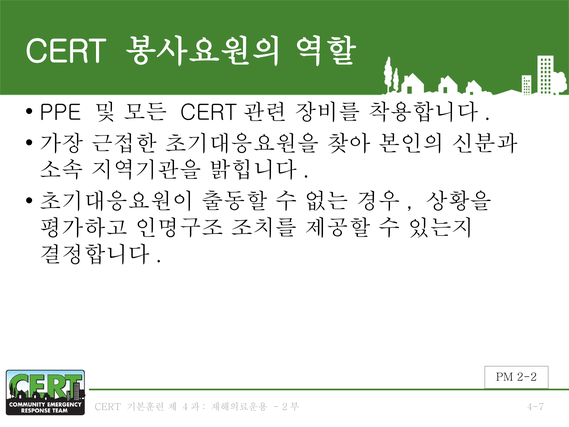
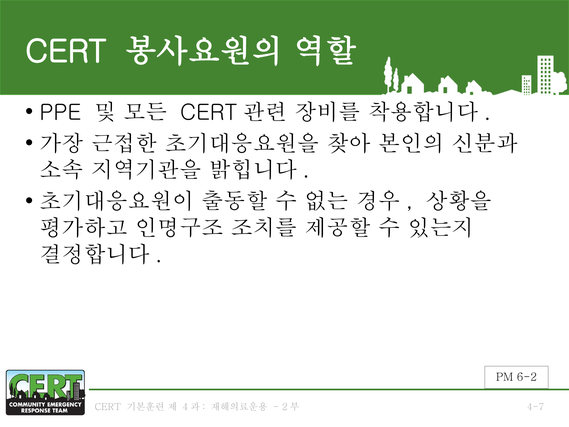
2-2: 2-2 -> 6-2
